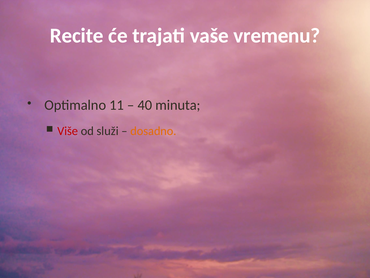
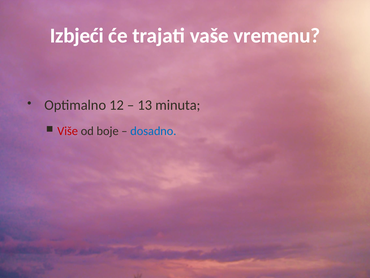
Recite: Recite -> Izbjeći
11: 11 -> 12
40: 40 -> 13
služi: služi -> boje
dosadno colour: orange -> blue
